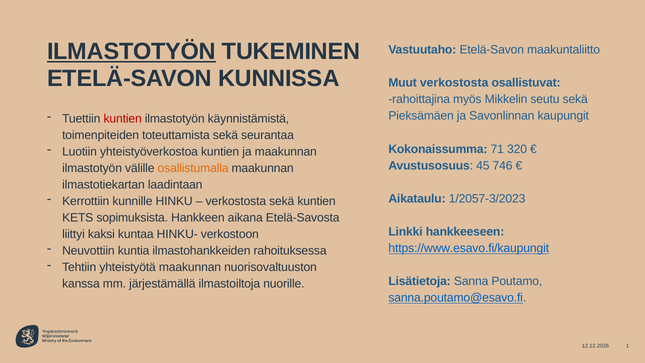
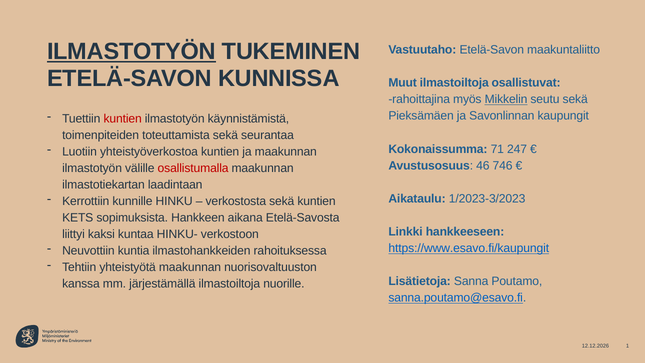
Muut verkostosta: verkostosta -> ilmastoiltoja
Mikkelin underline: none -> present
320: 320 -> 247
45: 45 -> 46
osallistumalla colour: orange -> red
1/2057-3/2023: 1/2057-3/2023 -> 1/2023-3/2023
